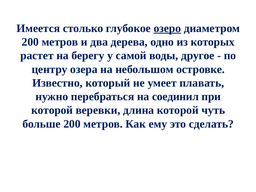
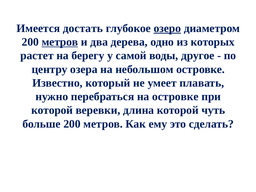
столько: столько -> достать
метров at (60, 42) underline: none -> present
на соединил: соединил -> островке
